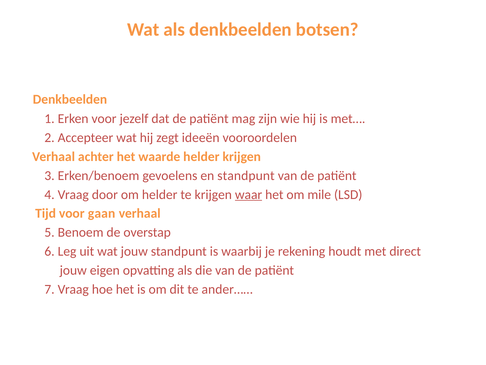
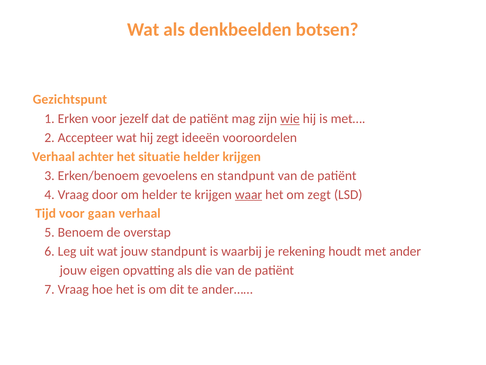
Denkbeelden at (70, 99): Denkbeelden -> Gezichtspunt
wie underline: none -> present
waarde: waarde -> situatie
om mile: mile -> zegt
direct: direct -> ander
